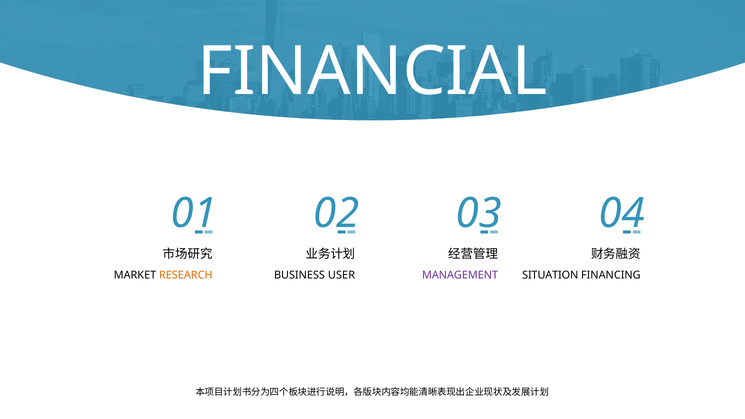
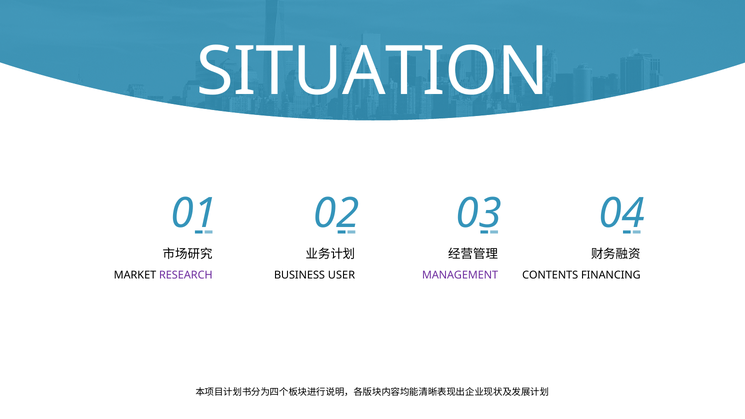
FINANCIAL: FINANCIAL -> SITUATION
RESEARCH colour: orange -> purple
SITUATION: SITUATION -> CONTENTS
